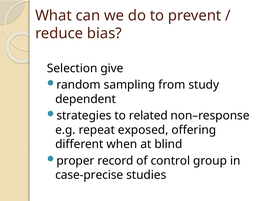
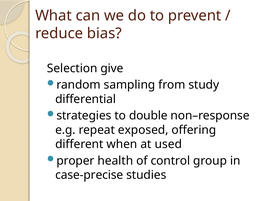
dependent: dependent -> differential
related: related -> double
blind: blind -> used
record: record -> health
